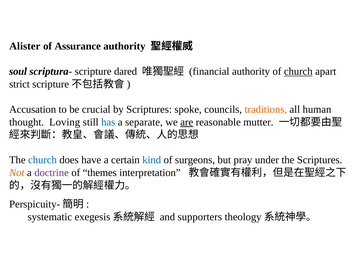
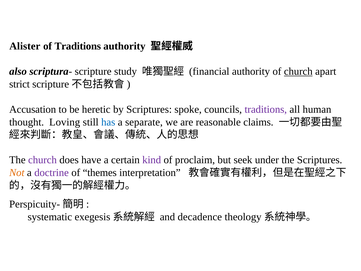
of Assurance: Assurance -> Traditions
soul: soul -> also
dared: dared -> study
crucial: crucial -> heretic
traditions at (266, 109) colour: orange -> purple
are underline: present -> none
mutter: mutter -> claims
church at (42, 160) colour: blue -> purple
kind colour: blue -> purple
surgeons: surgeons -> proclaim
pray: pray -> seek
supporters: supporters -> decadence
